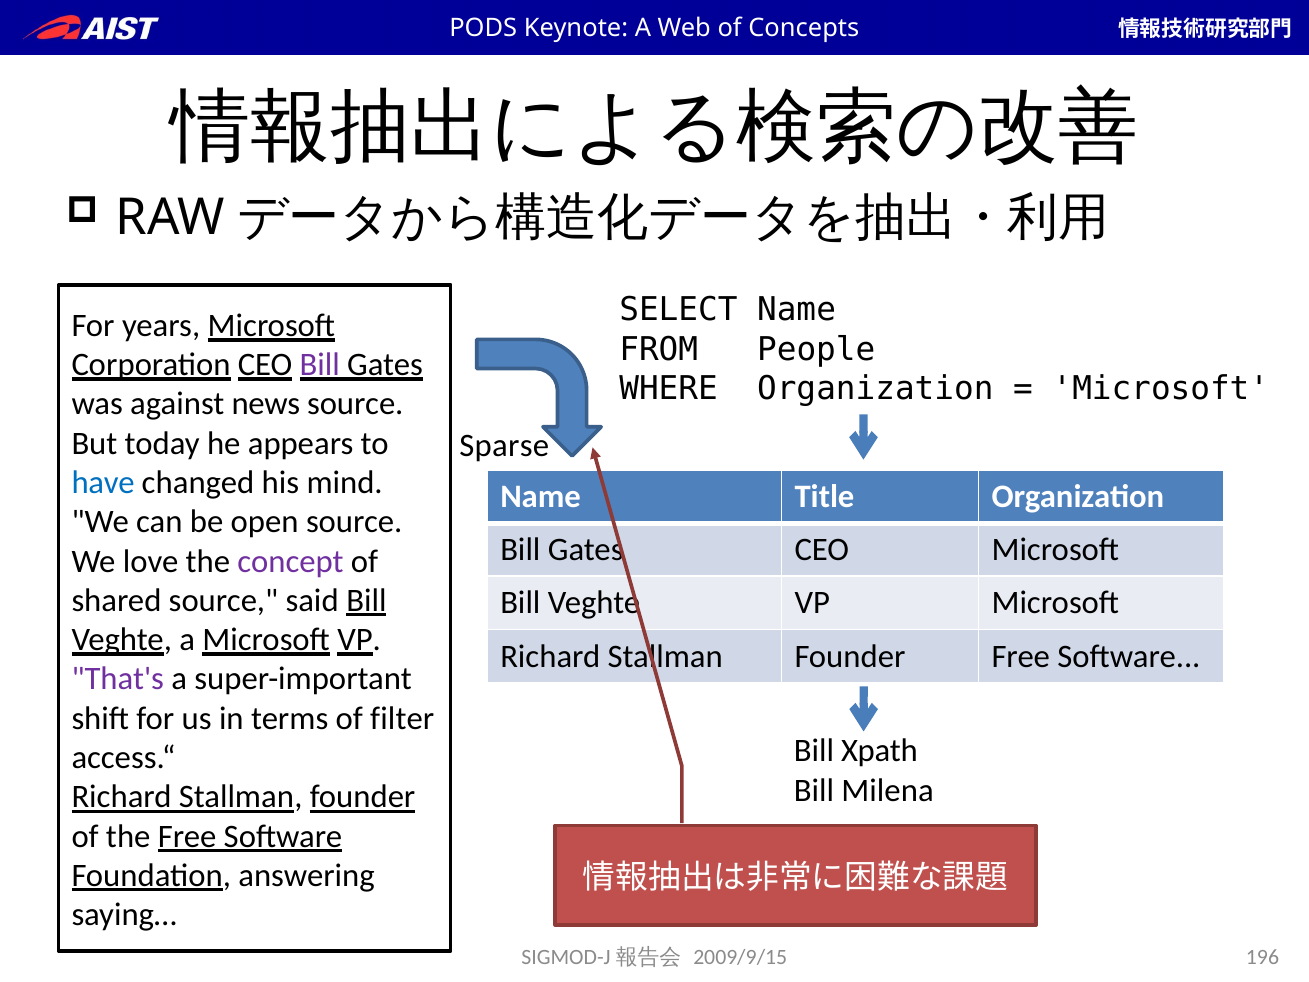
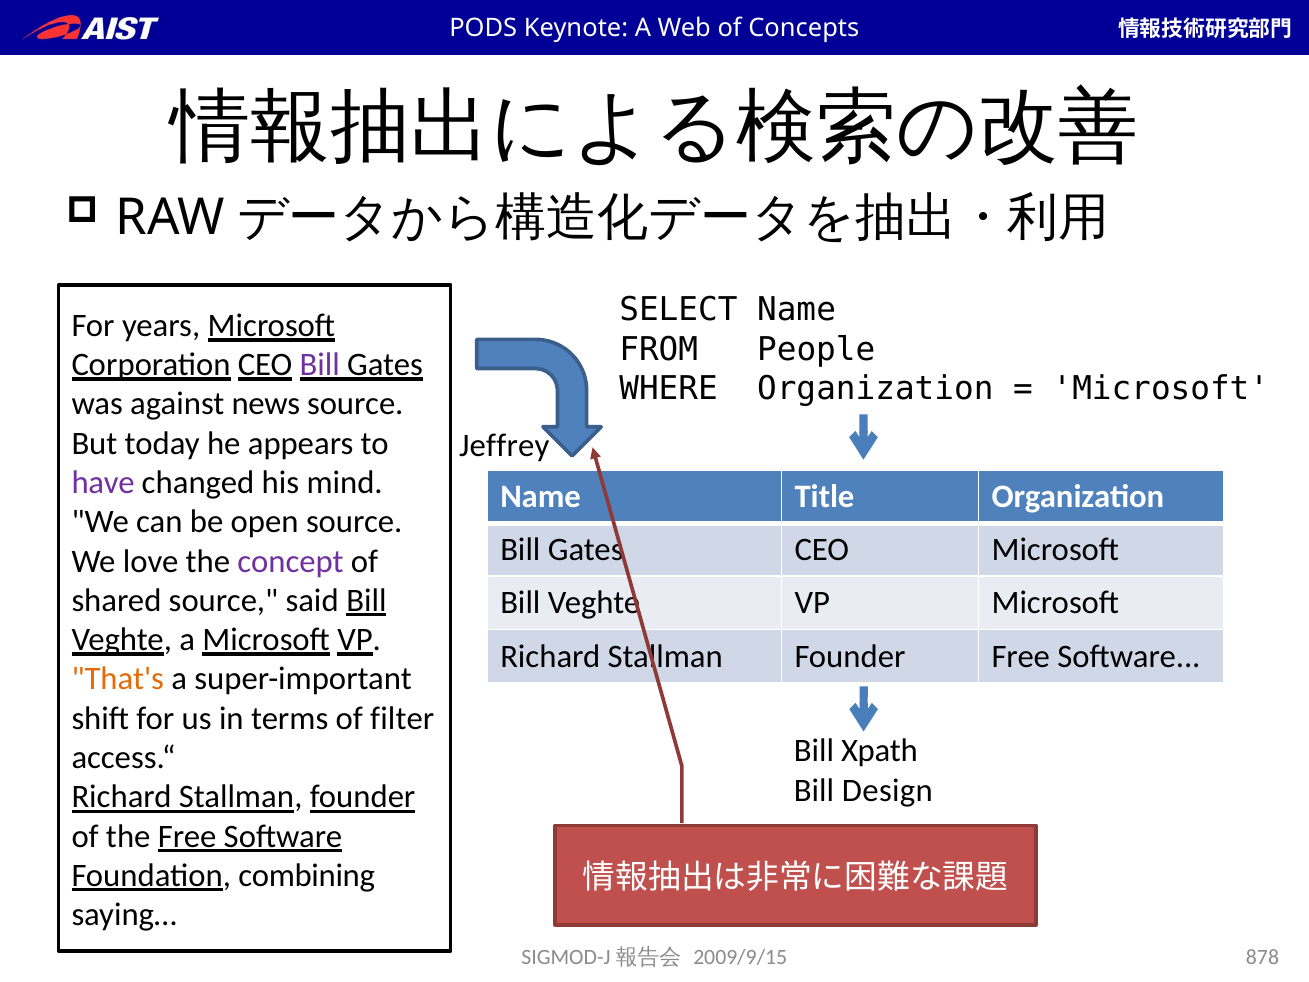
Sparse: Sparse -> Jeffrey
have colour: blue -> purple
That's colour: purple -> orange
Milena: Milena -> Design
answering: answering -> combining
196: 196 -> 878
